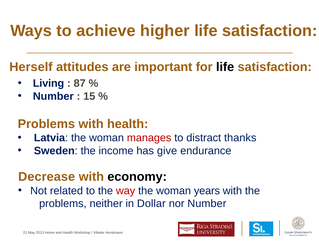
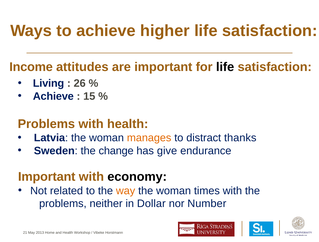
Herself: Herself -> Income
87: 87 -> 26
Number at (53, 96): Number -> Achieve
manages colour: red -> orange
income: income -> change
Decrease at (47, 177): Decrease -> Important
way colour: red -> orange
years: years -> times
